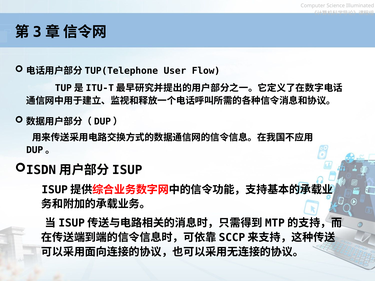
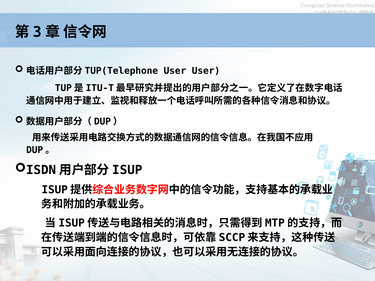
User Flow: Flow -> User
